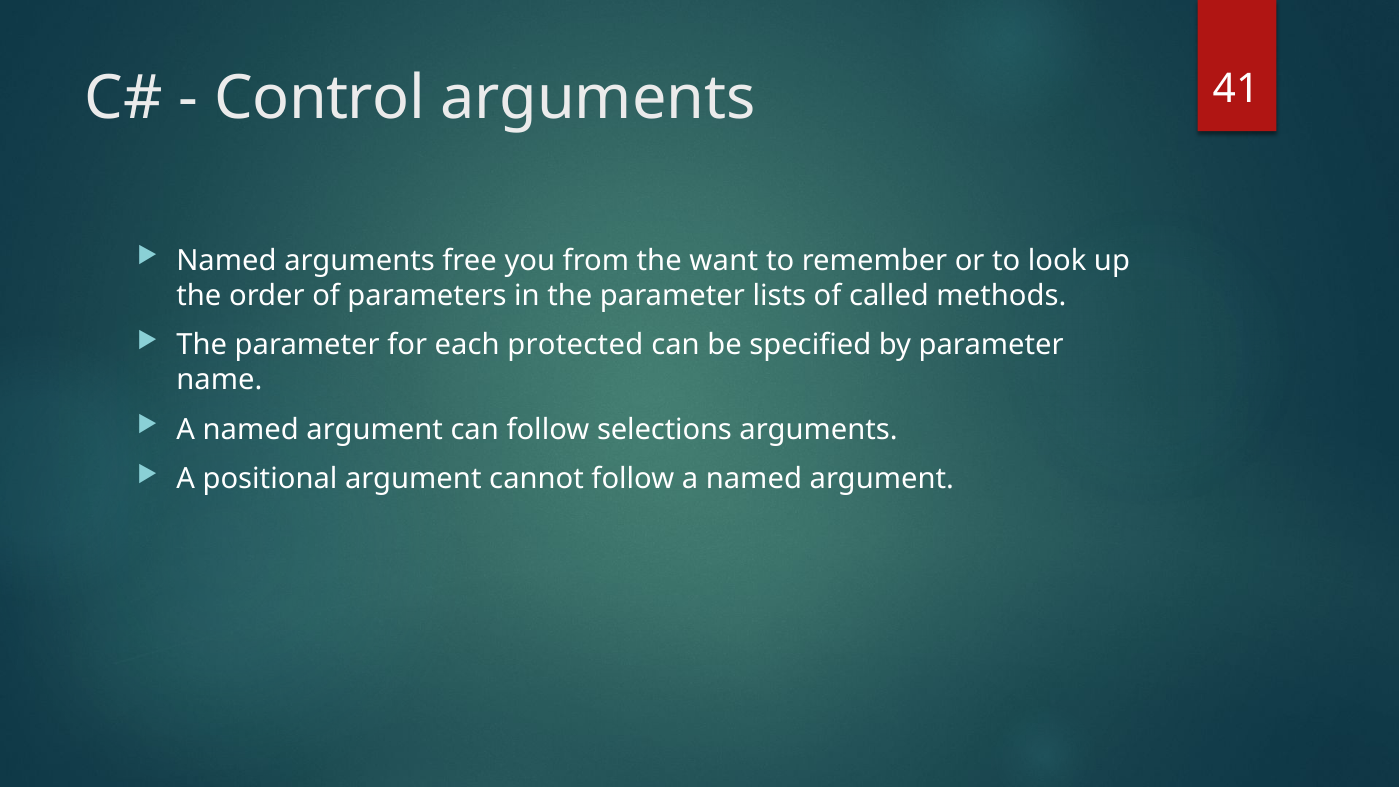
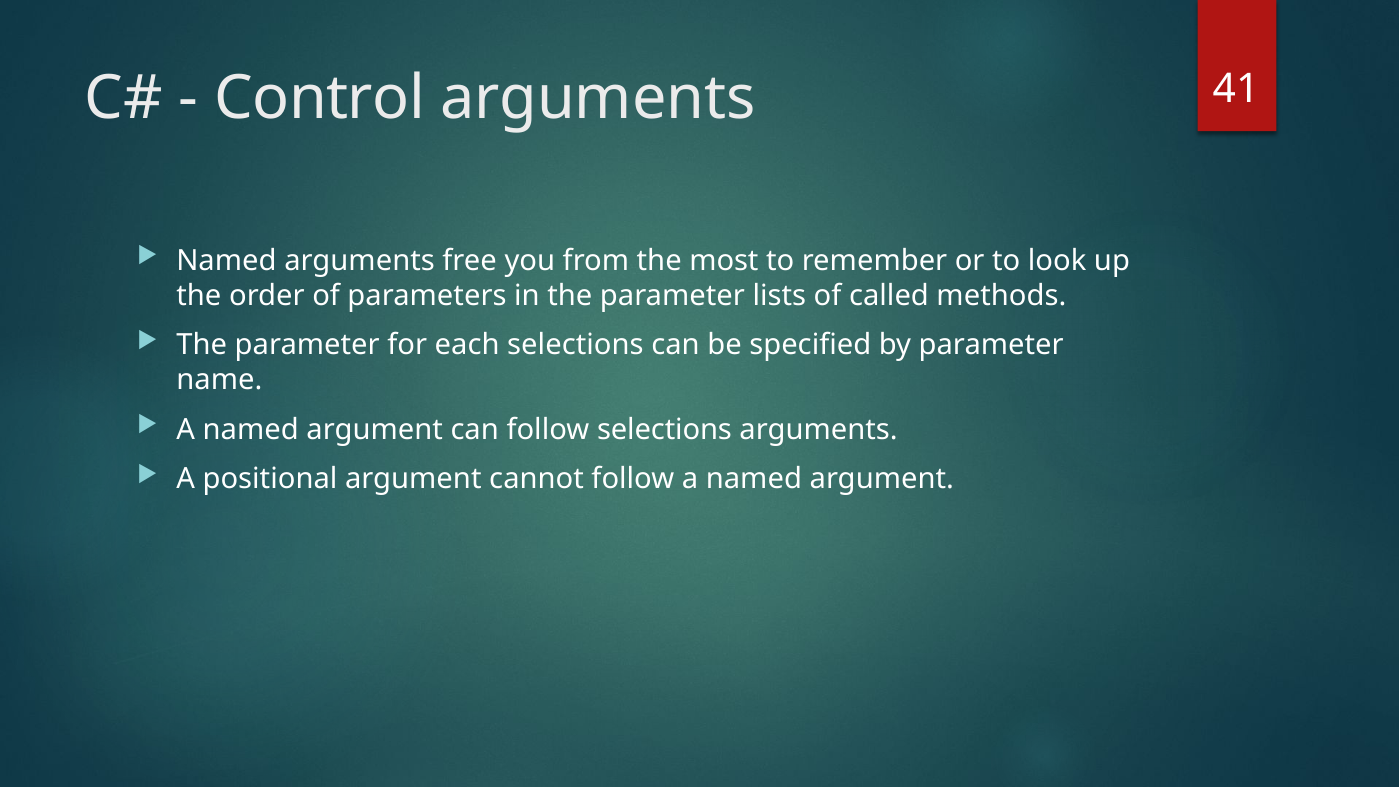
want: want -> most
each protected: protected -> selections
